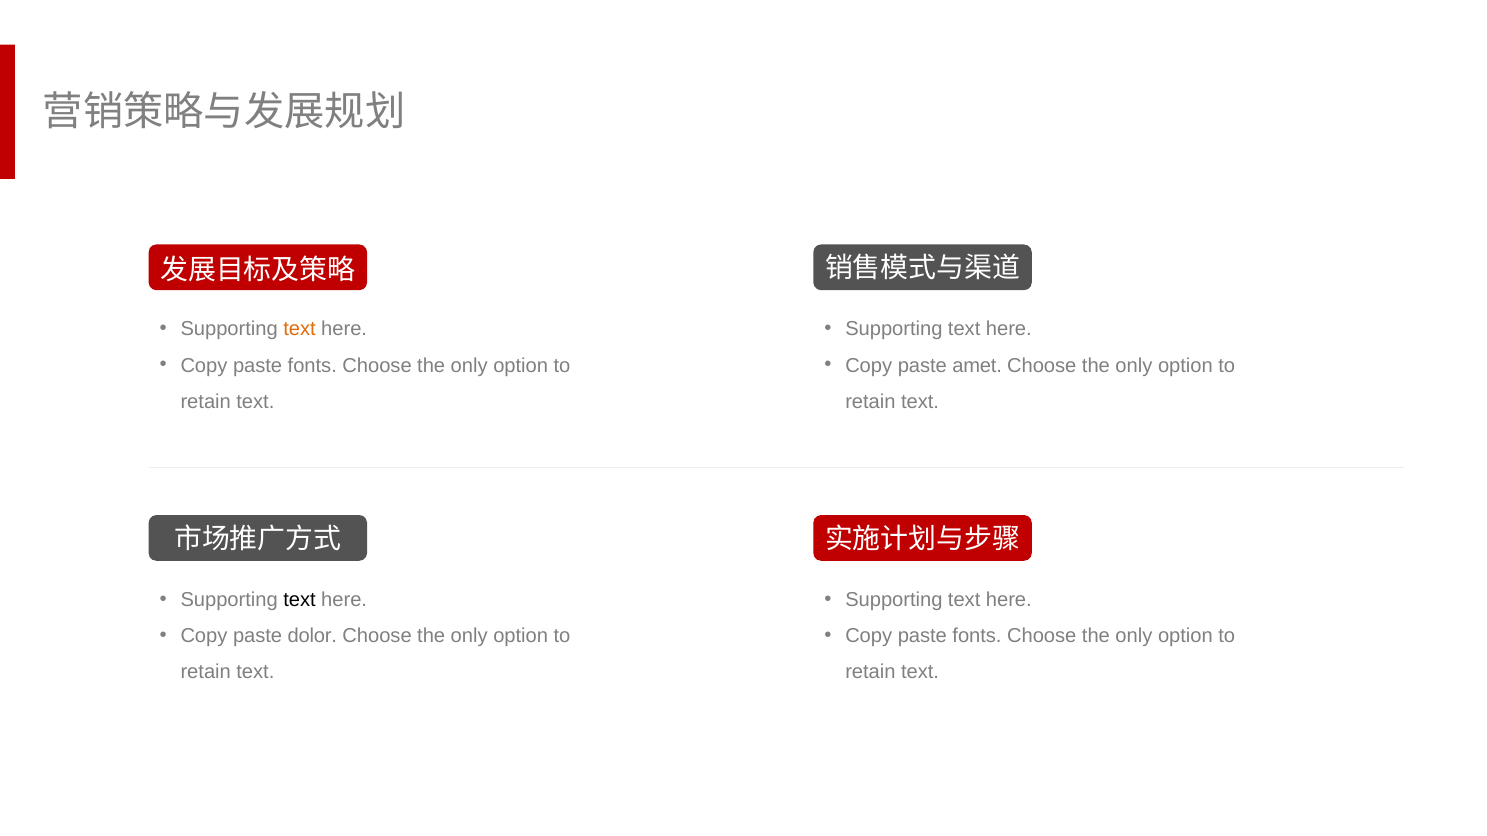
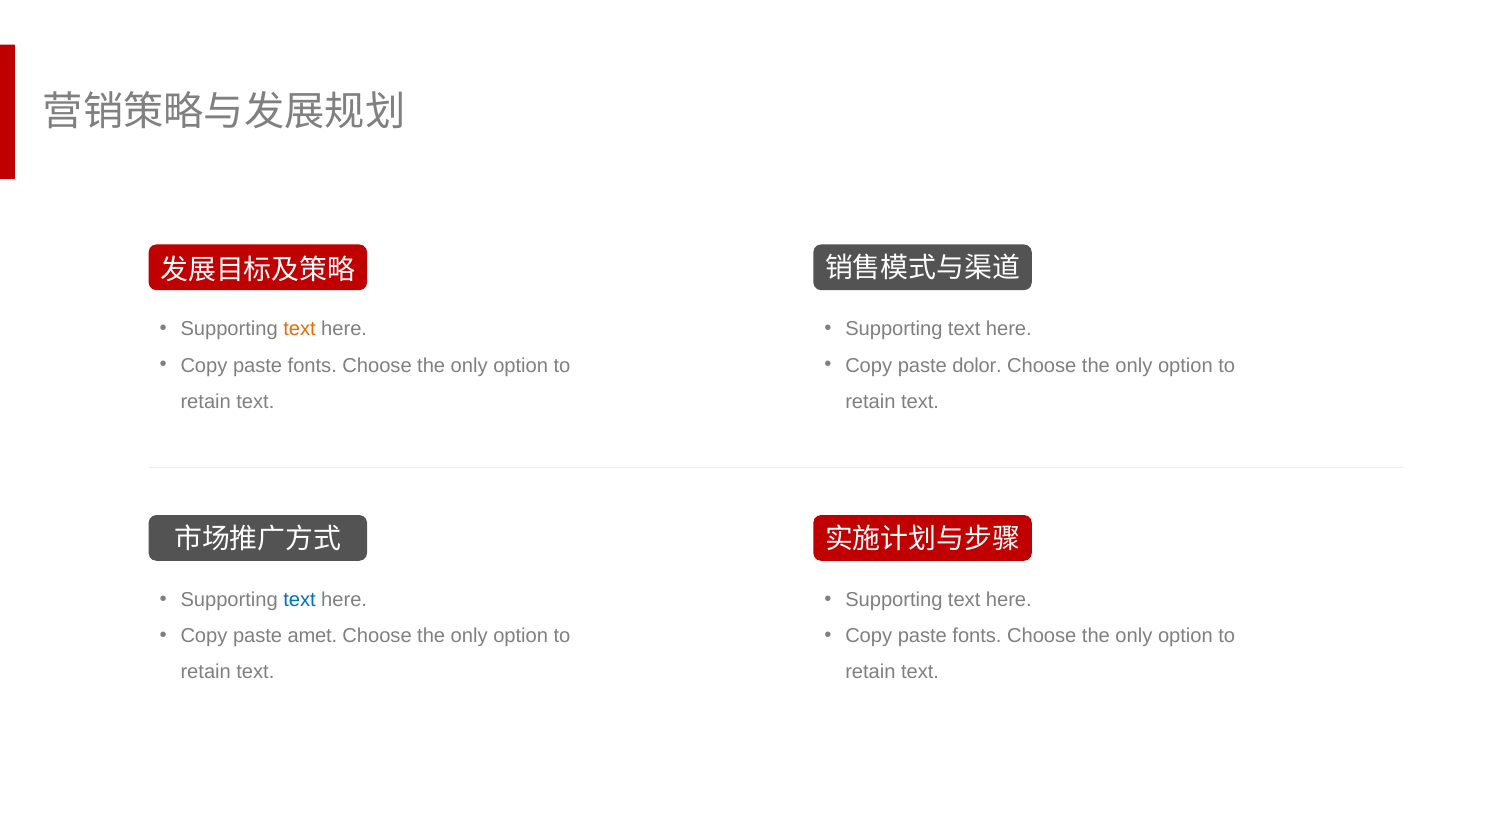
amet: amet -> dolor
text at (299, 600) colour: black -> blue
dolor: dolor -> amet
